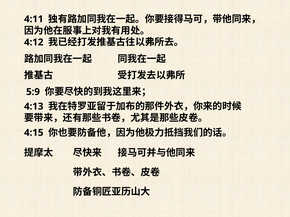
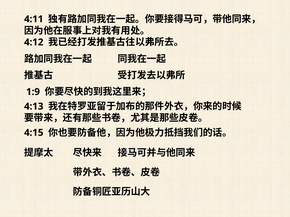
5:9: 5:9 -> 1:9
